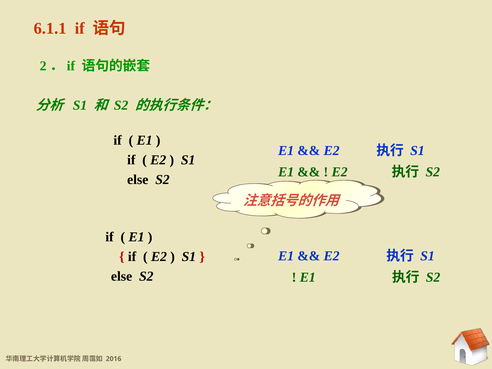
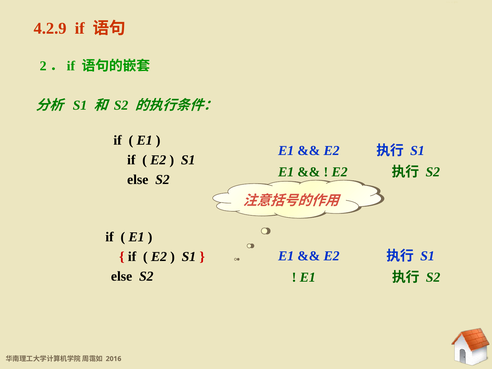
6.1.1: 6.1.1 -> 4.2.9
